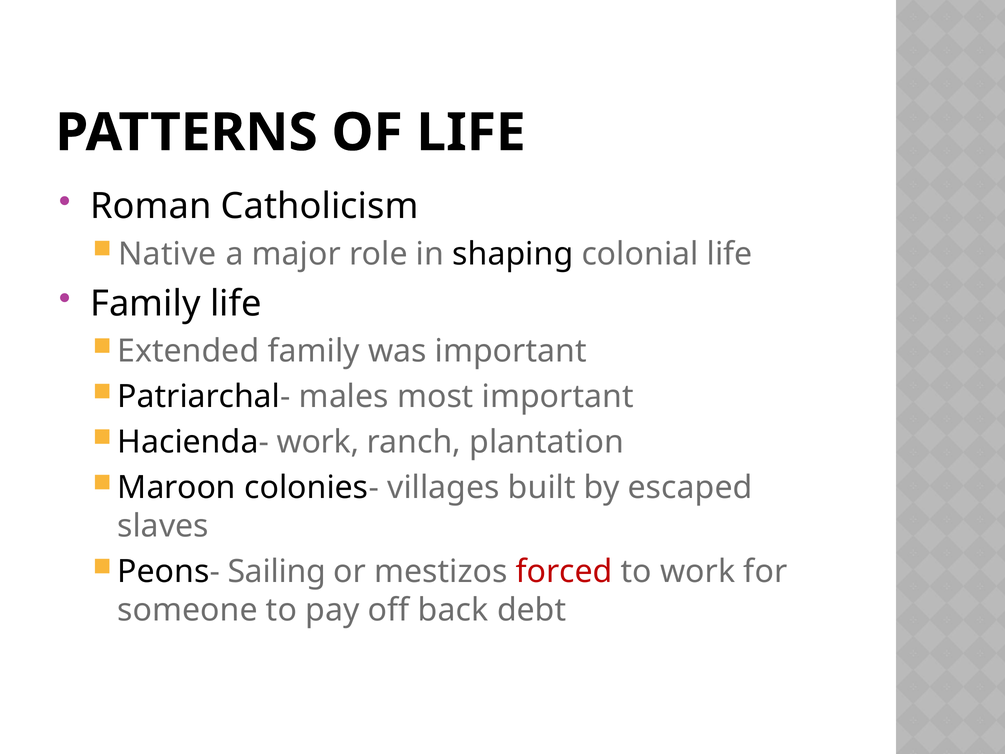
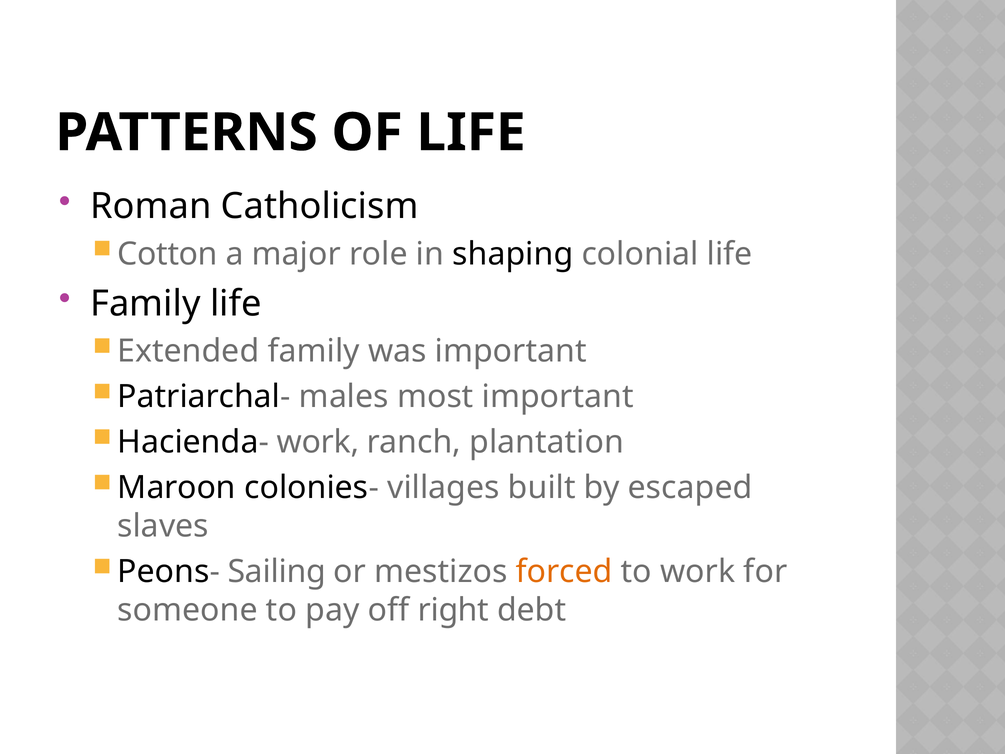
Native: Native -> Cotton
forced colour: red -> orange
back: back -> right
